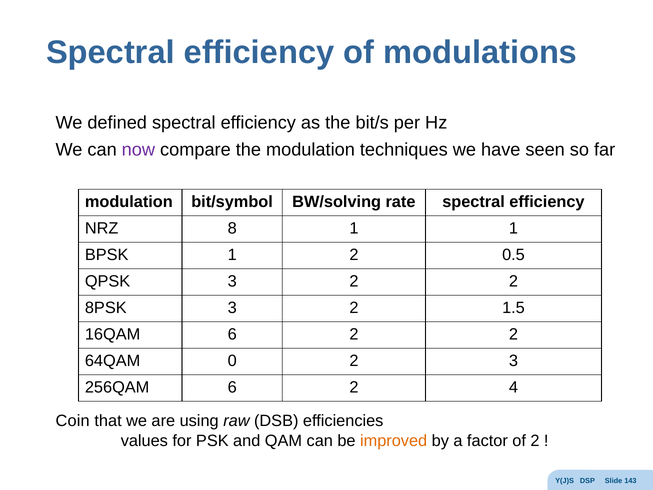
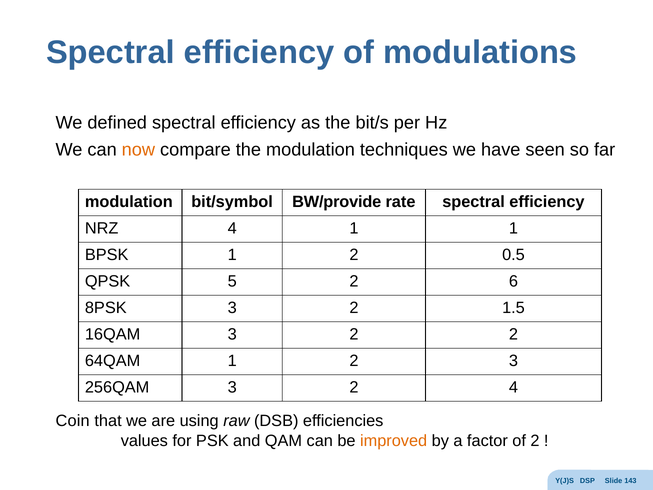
now colour: purple -> orange
BW/solving: BW/solving -> BW/provide
NRZ 8: 8 -> 4
QPSK 3: 3 -> 5
2 at (513, 281): 2 -> 6
16QAM 6: 6 -> 3
64QAM 0: 0 -> 1
256QAM 6: 6 -> 3
